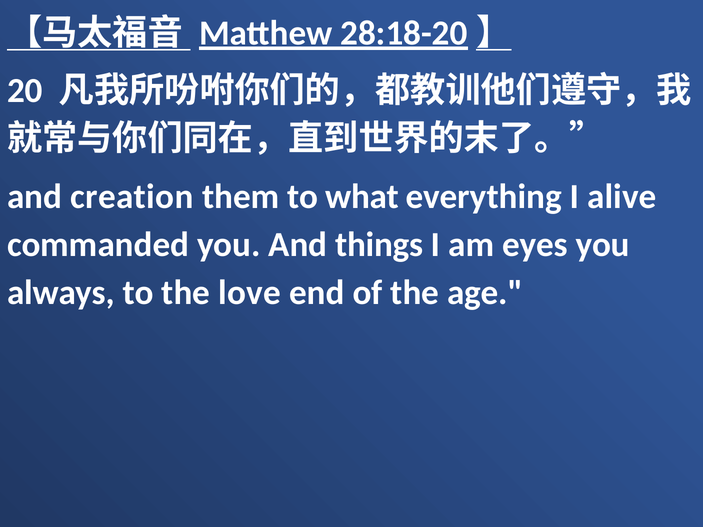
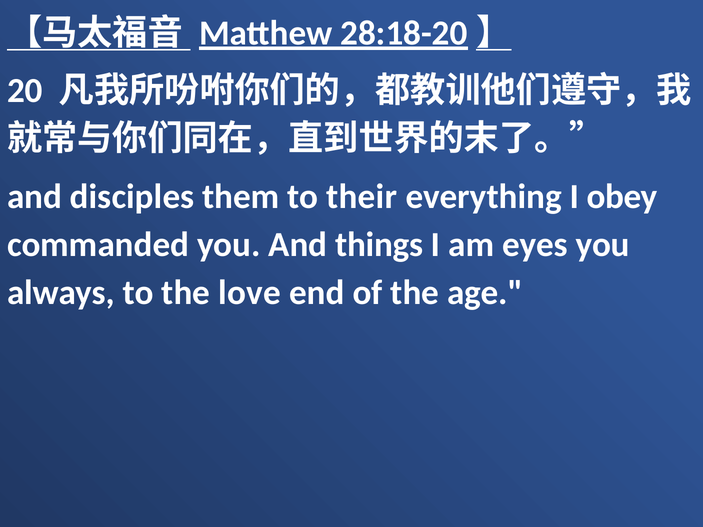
creation: creation -> disciples
what: what -> their
alive: alive -> obey
